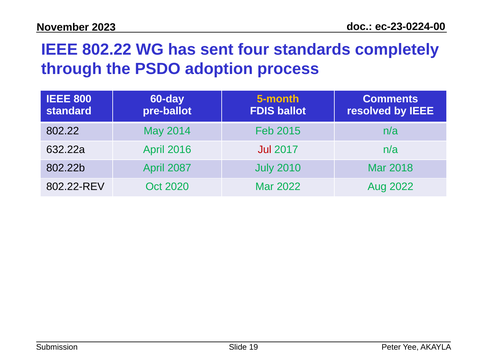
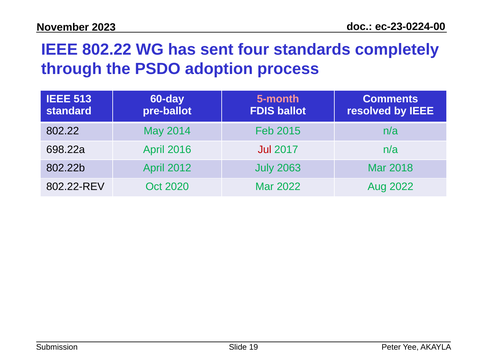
800: 800 -> 513
5-month colour: yellow -> pink
632.22a: 632.22a -> 698.22a
2087: 2087 -> 2012
2010: 2010 -> 2063
